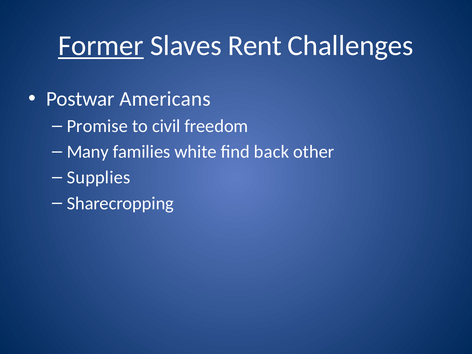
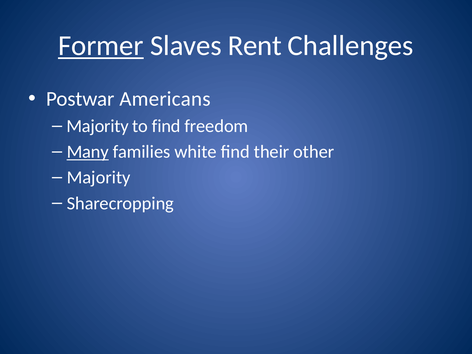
Promise at (97, 126): Promise -> Majority
to civil: civil -> find
Many underline: none -> present
back: back -> their
Supplies at (99, 178): Supplies -> Majority
